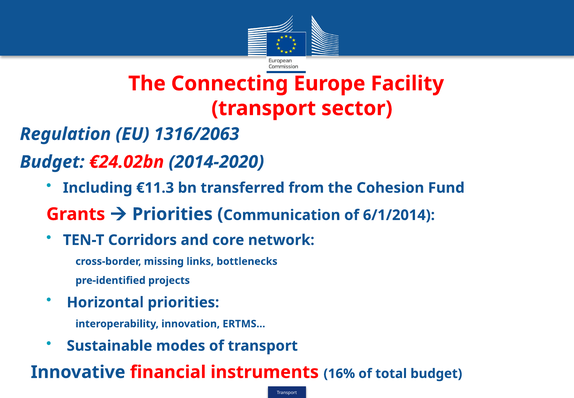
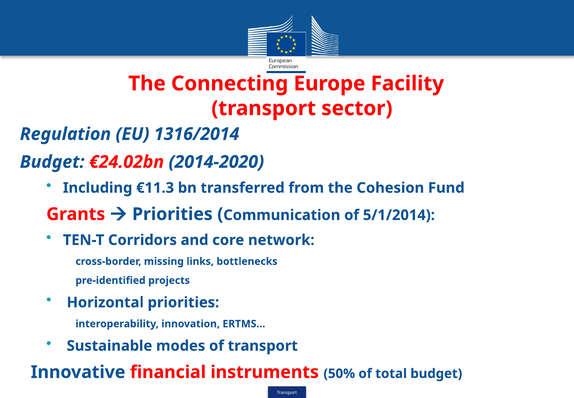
1316/2063: 1316/2063 -> 1316/2014
6/1/2014: 6/1/2014 -> 5/1/2014
16%: 16% -> 50%
